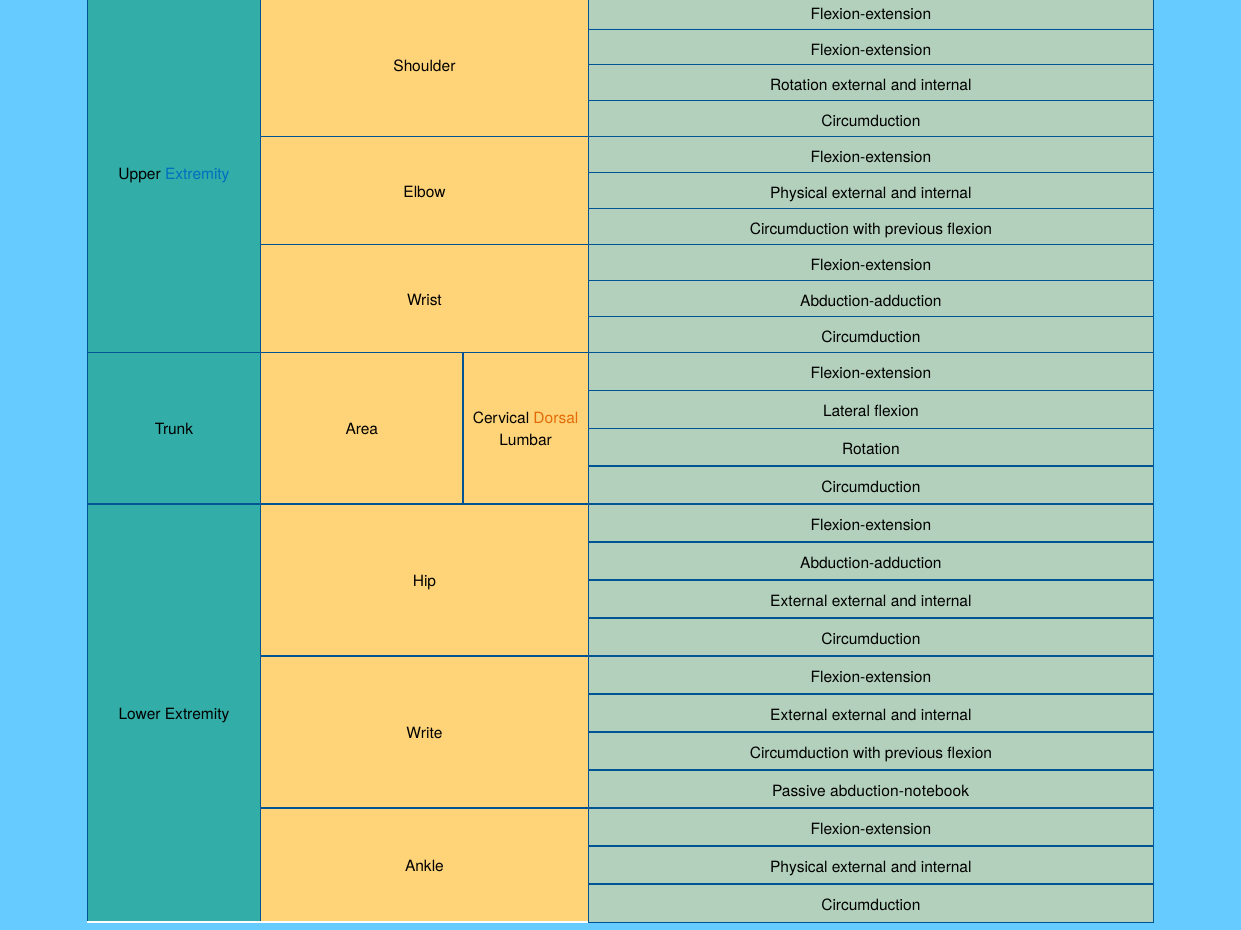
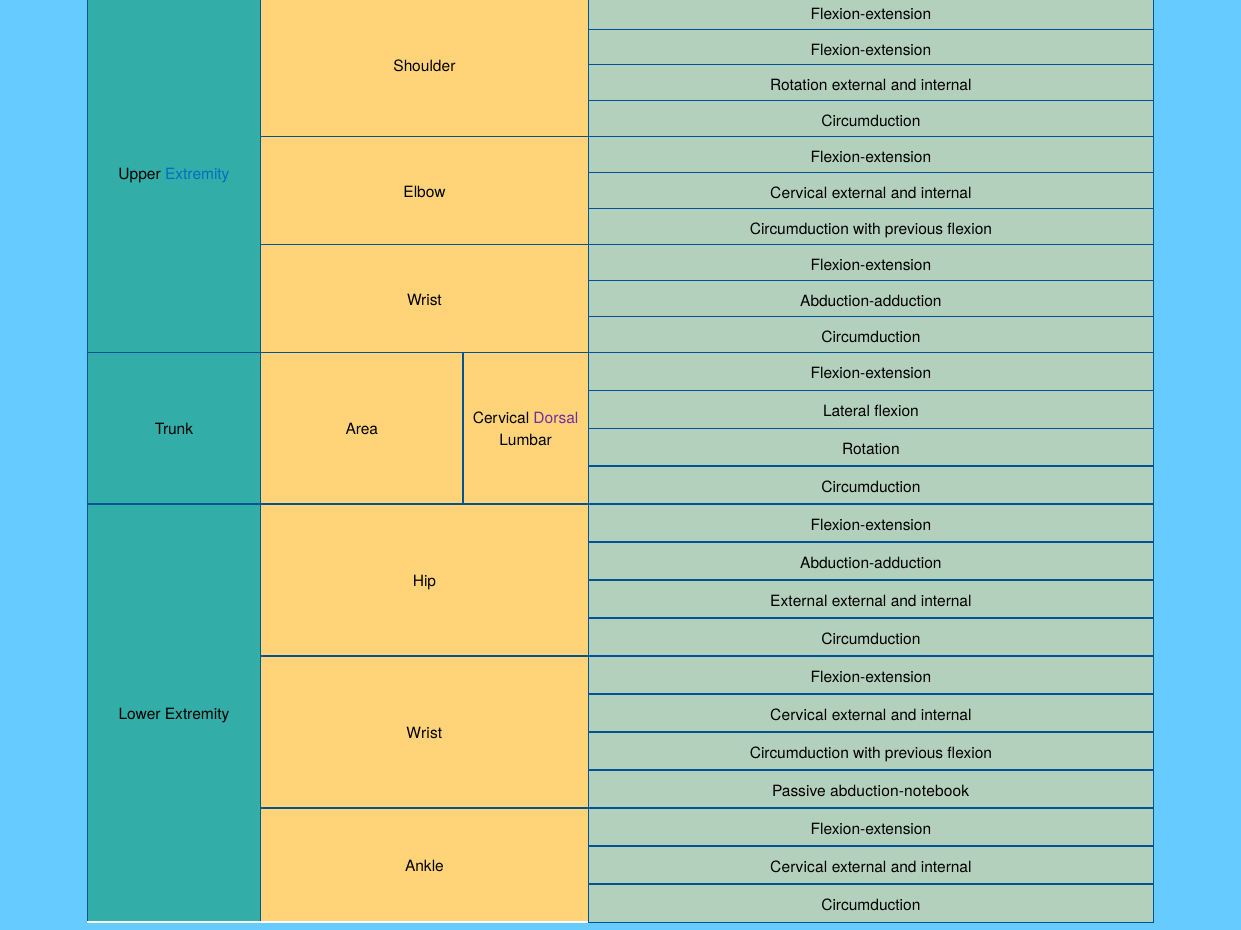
Physical at (799, 194): Physical -> Cervical
Dorsal colour: orange -> purple
External at (799, 716): External -> Cervical
Write at (424, 734): Write -> Wrist
Physical at (799, 868): Physical -> Cervical
